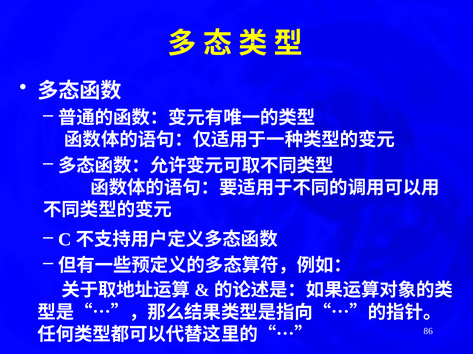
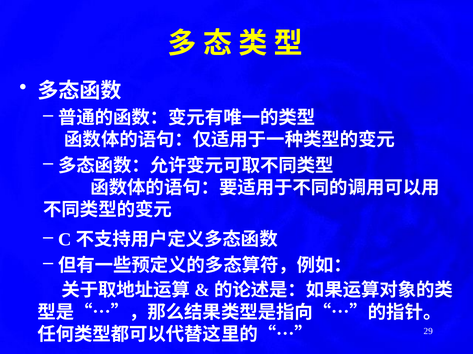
86: 86 -> 29
